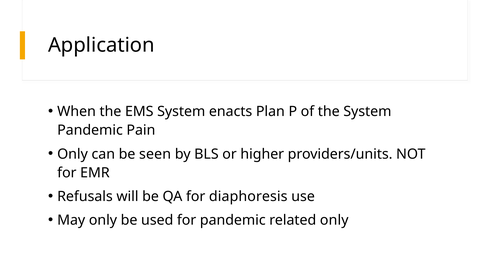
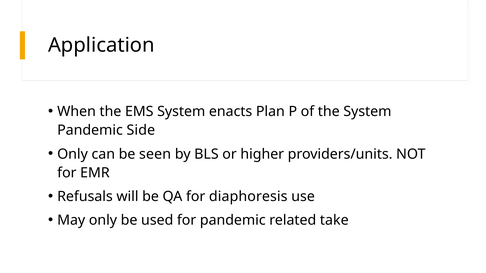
Pain: Pain -> Side
related only: only -> take
